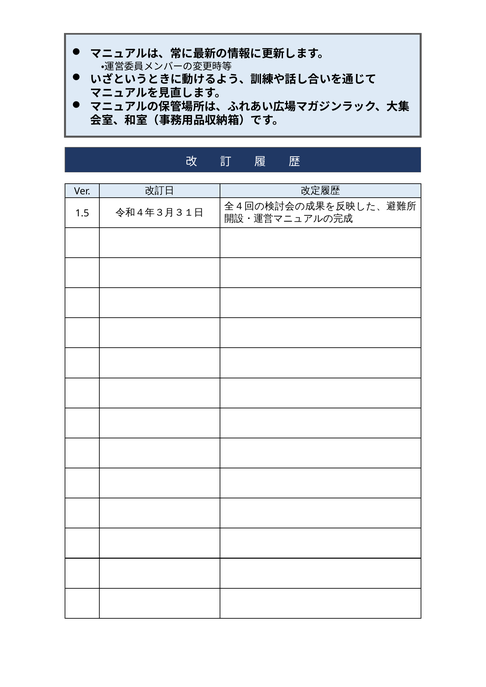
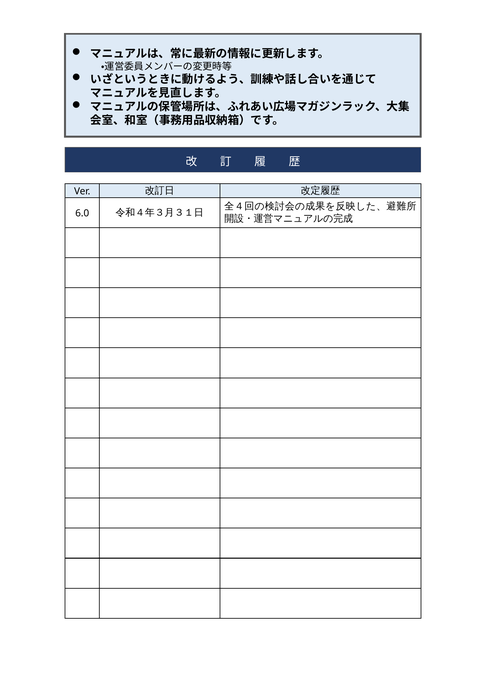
1.5: 1.5 -> 6.0
